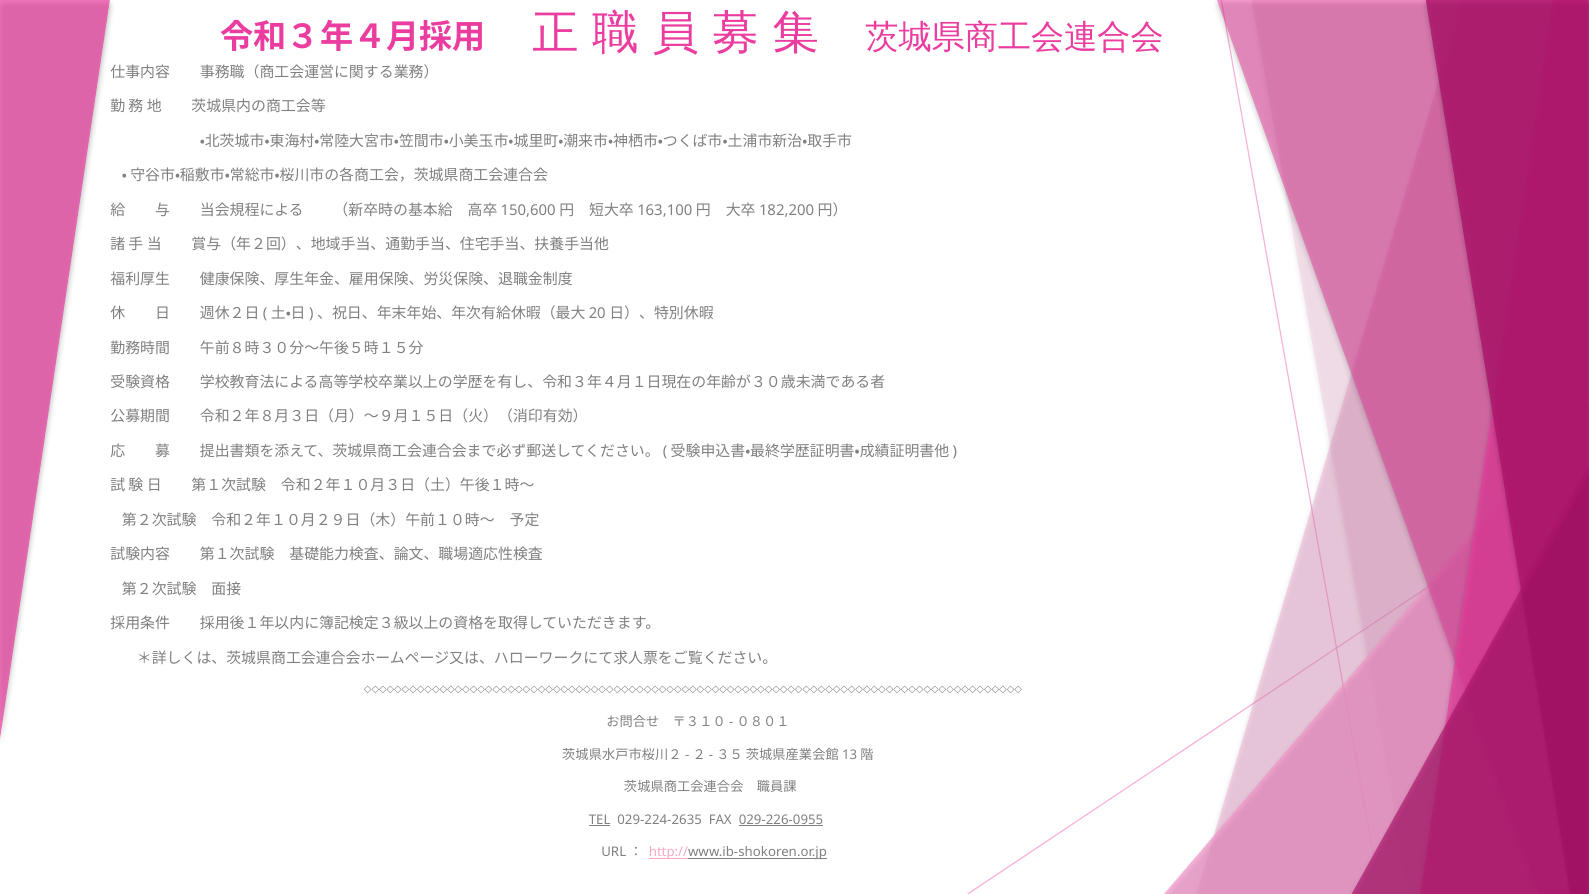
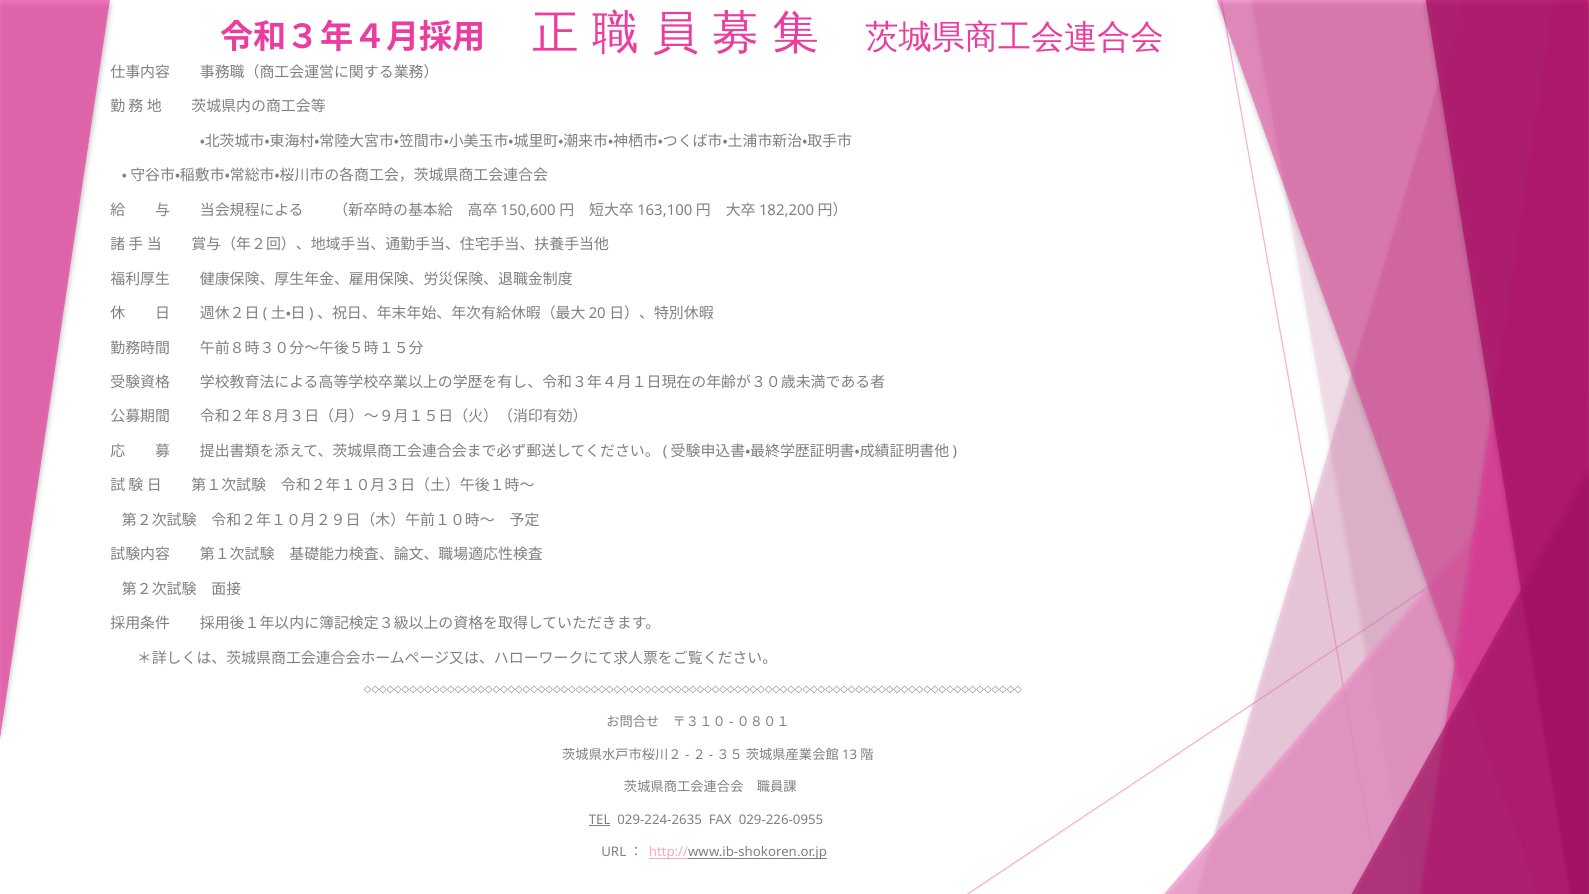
029-226-0955 underline: present -> none
